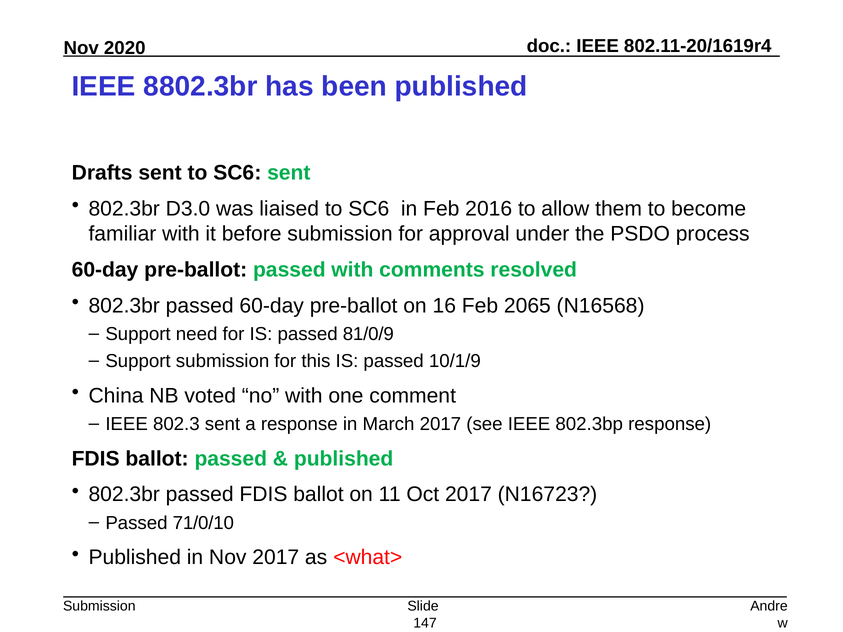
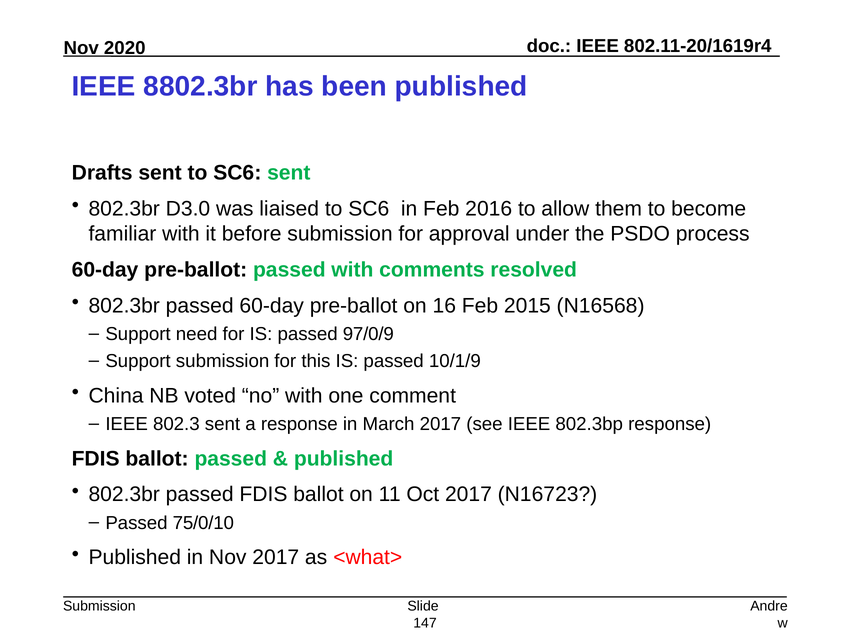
2065: 2065 -> 2015
81/0/9: 81/0/9 -> 97/0/9
71/0/10: 71/0/10 -> 75/0/10
